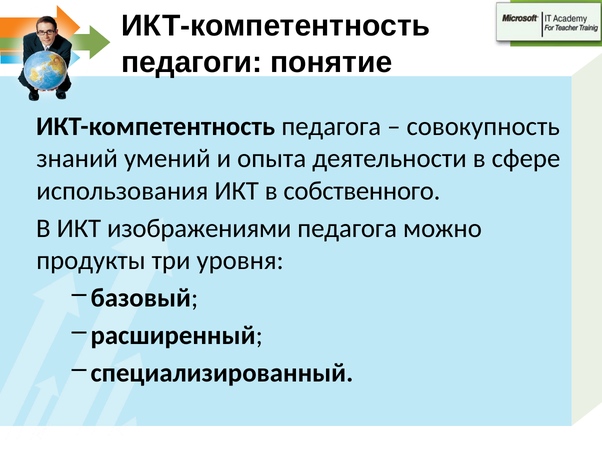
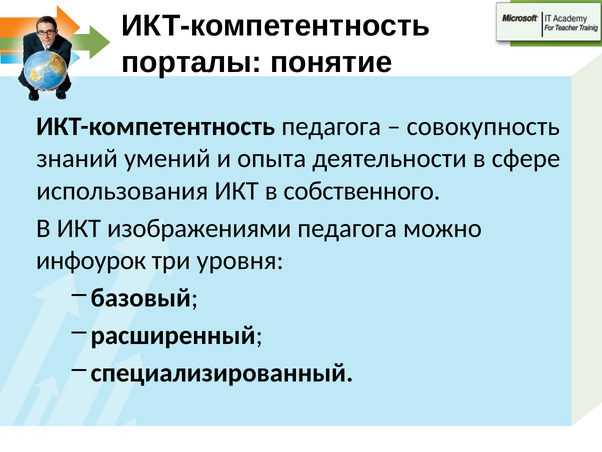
педагоги: педагоги -> порталы
продукты: продукты -> инфоурок
